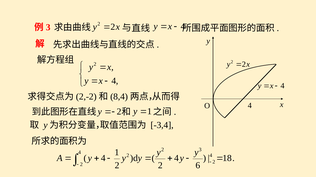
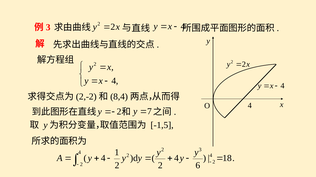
1 at (149, 112): 1 -> 7
-3,4: -3,4 -> -1,5
